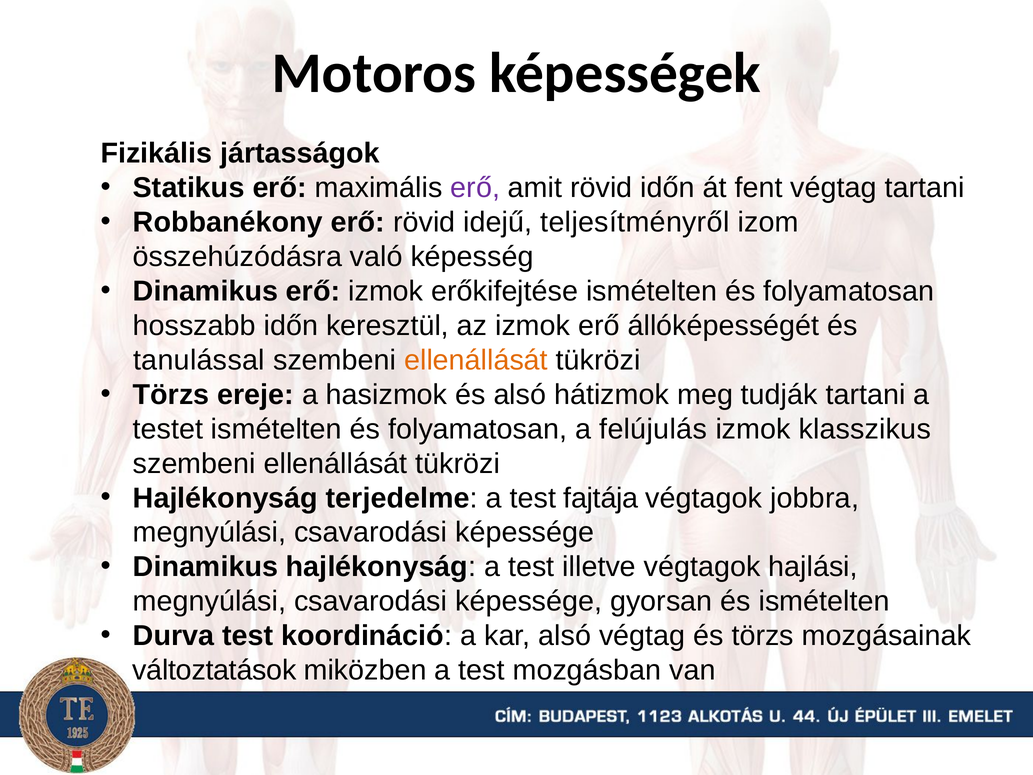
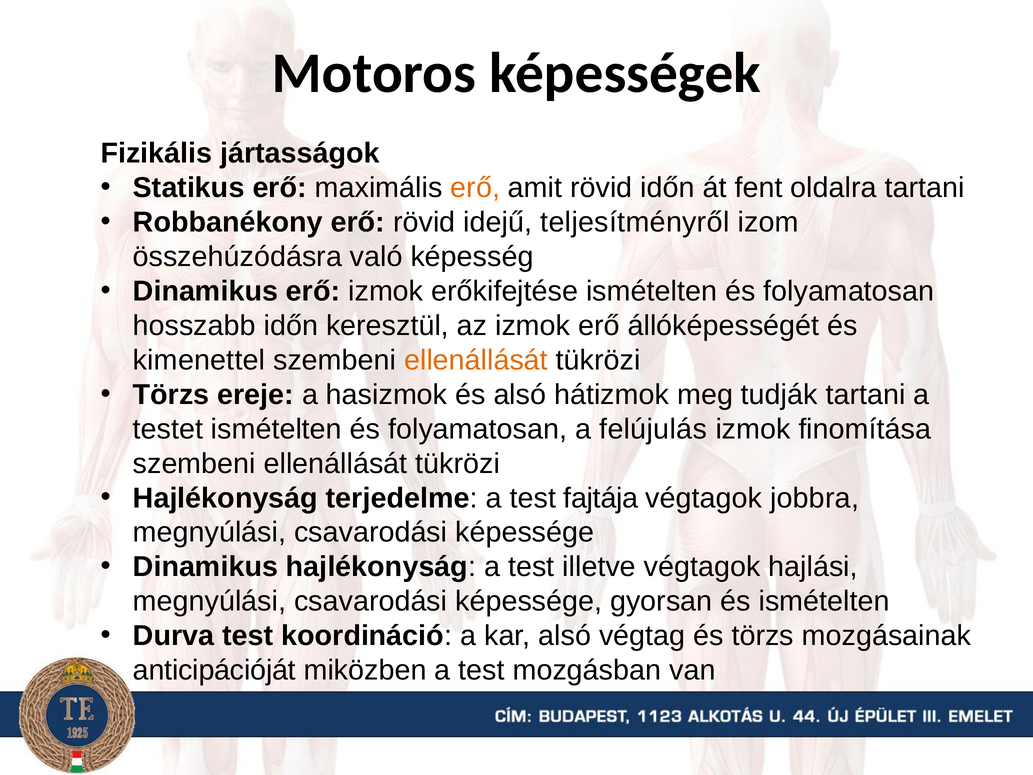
erő at (475, 188) colour: purple -> orange
fent végtag: végtag -> oldalra
tanulással: tanulással -> kimenettel
klasszikus: klasszikus -> finomítása
változtatások: változtatások -> anticipációját
